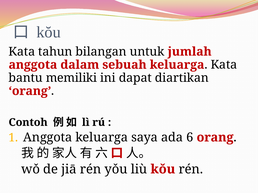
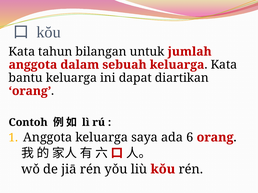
bantu memiliki: memiliki -> keluarga
